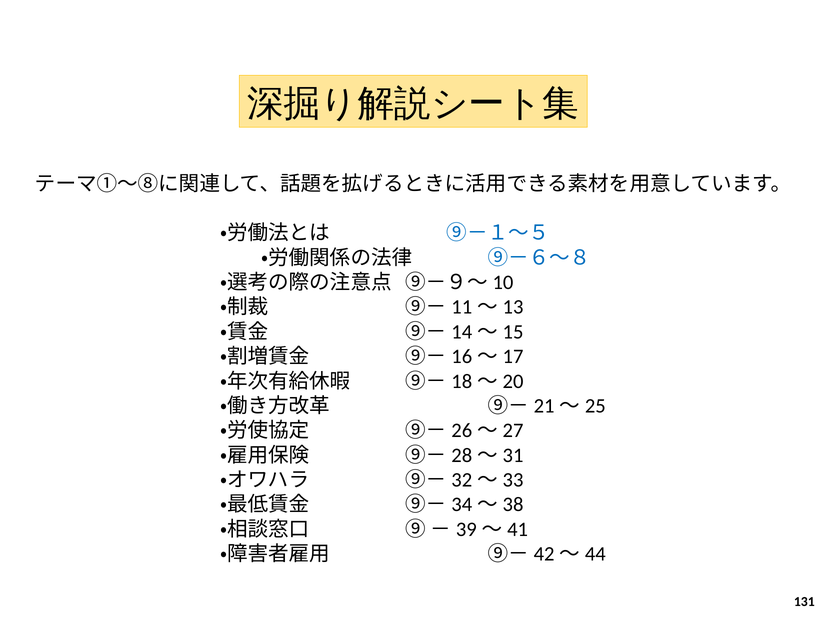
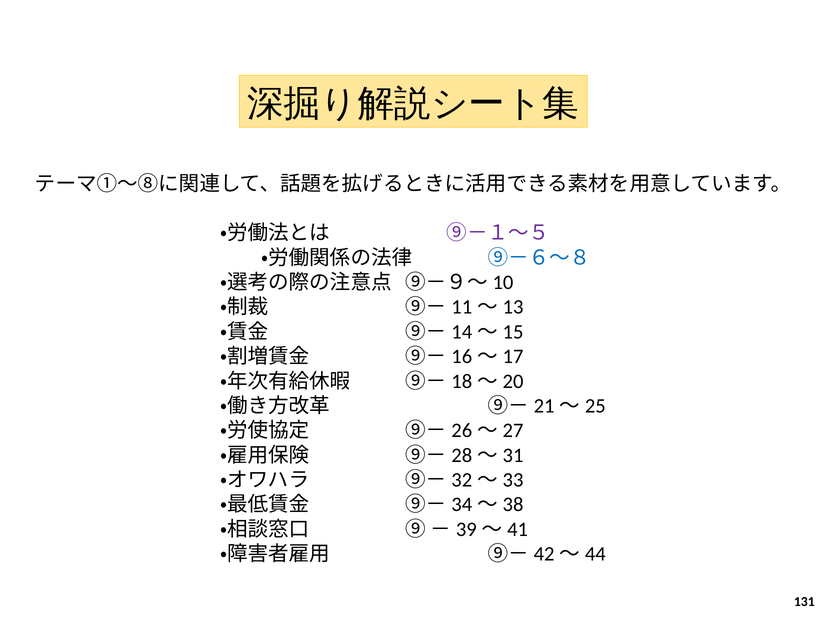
⑨－１～５ colour: blue -> purple
